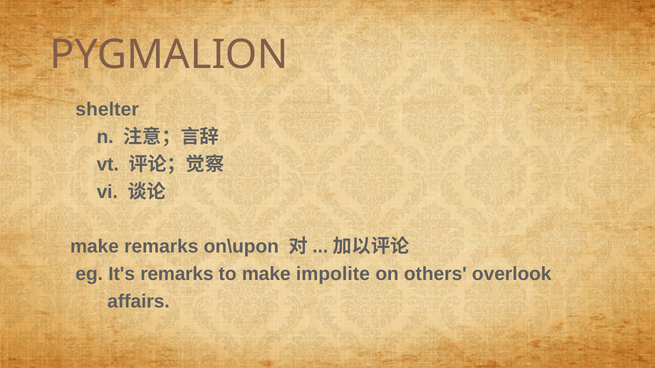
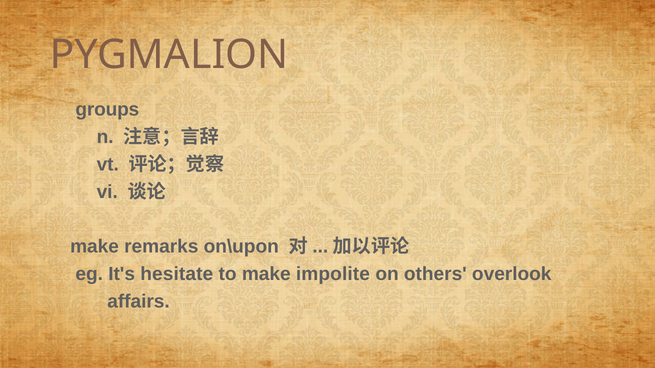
shelter: shelter -> groups
It's remarks: remarks -> hesitate
